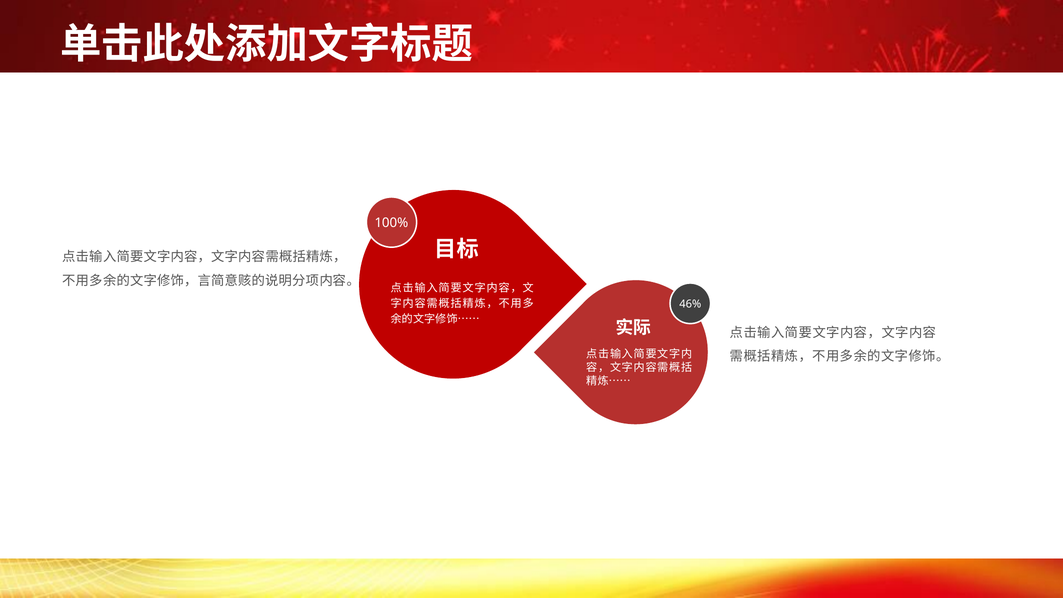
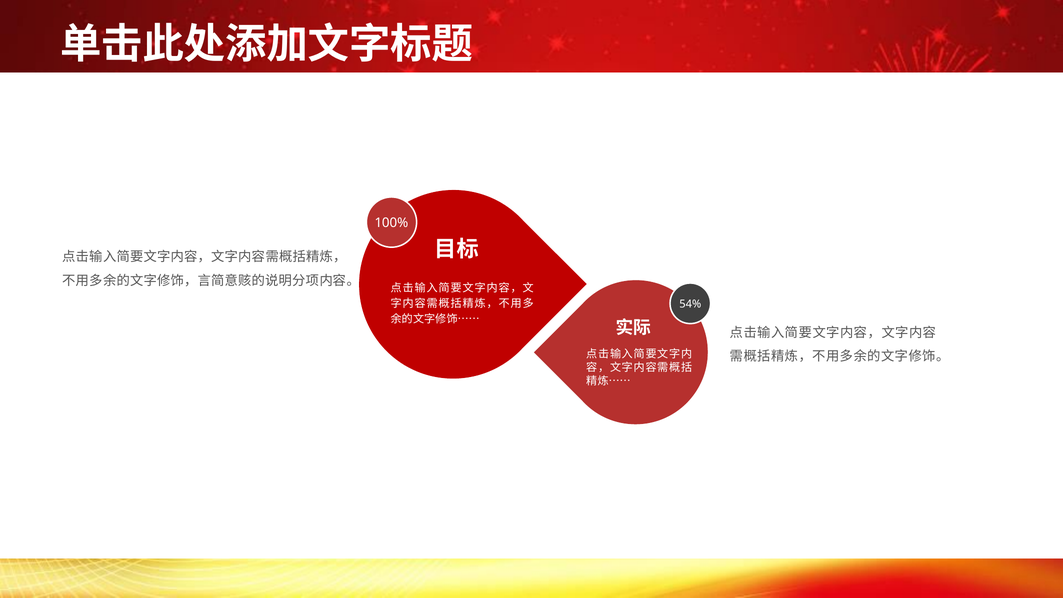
46%: 46% -> 54%
